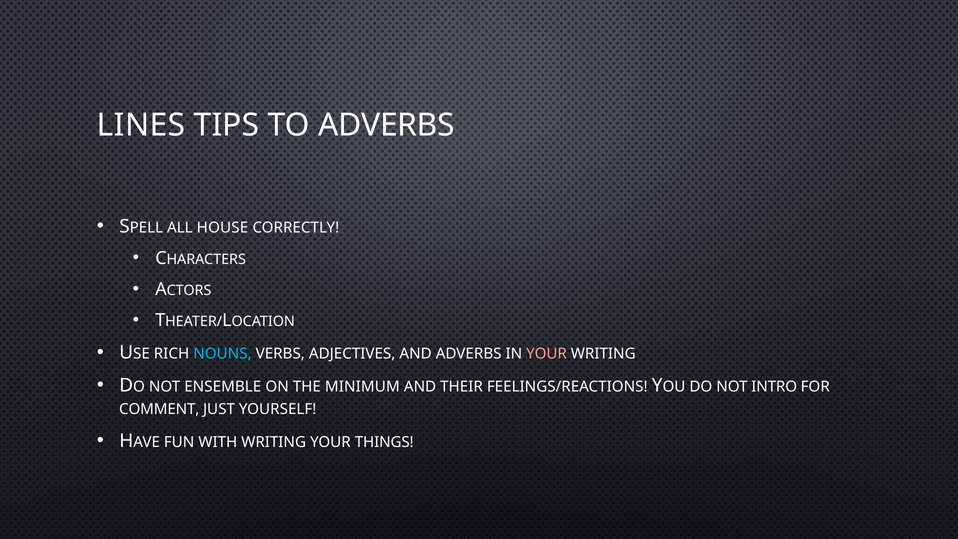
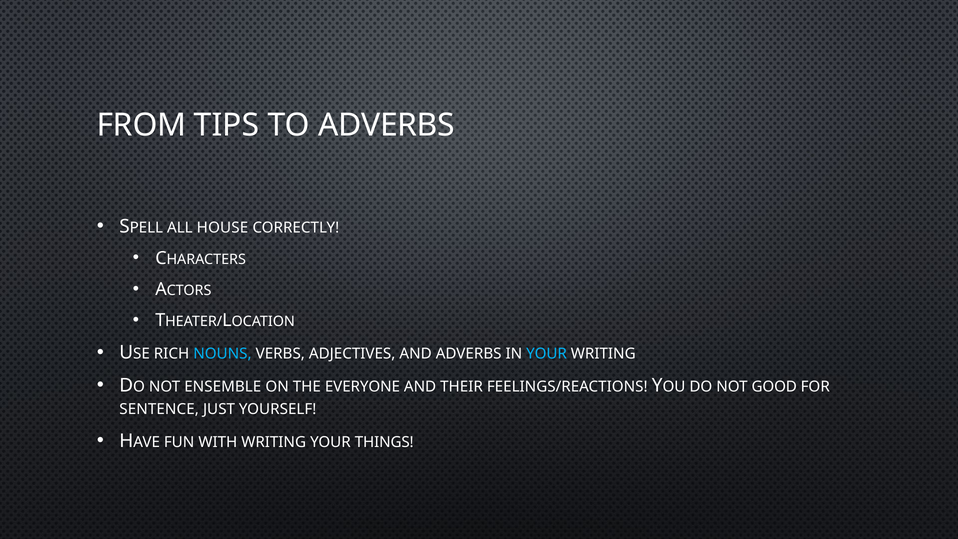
LINES: LINES -> FROM
YOUR at (547, 354) colour: pink -> light blue
MINIMUM: MINIMUM -> EVERYONE
INTRO: INTRO -> GOOD
COMMENT: COMMENT -> SENTENCE
